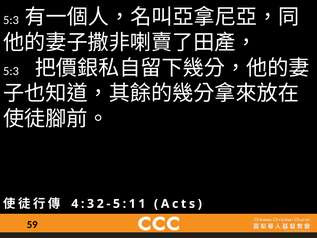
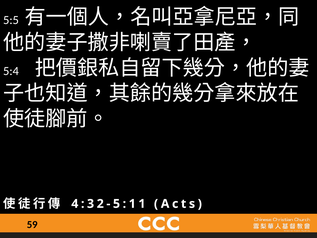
5:3 at (11, 20): 5:3 -> 5:5
5:3 at (11, 71): 5:3 -> 5:4
